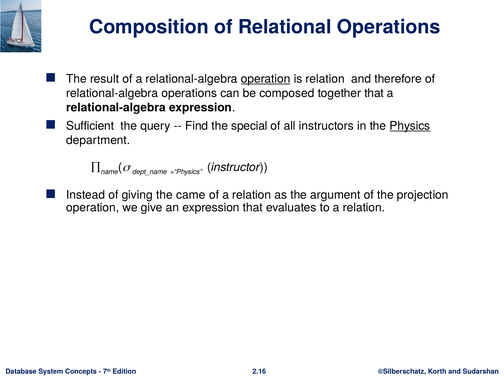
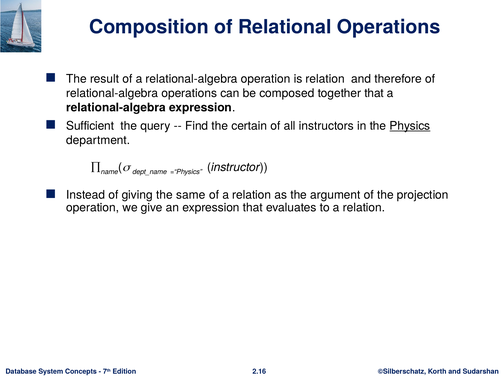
operation at (266, 79) underline: present -> none
special: special -> certain
came: came -> same
